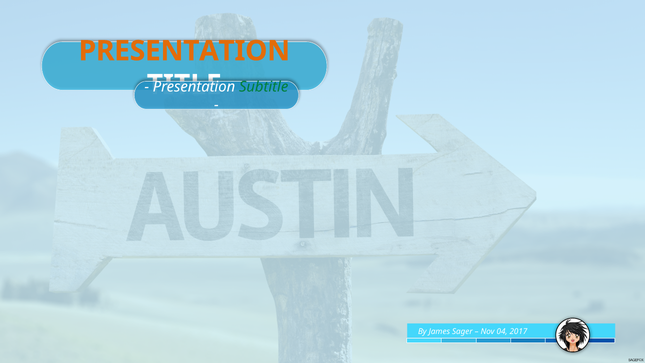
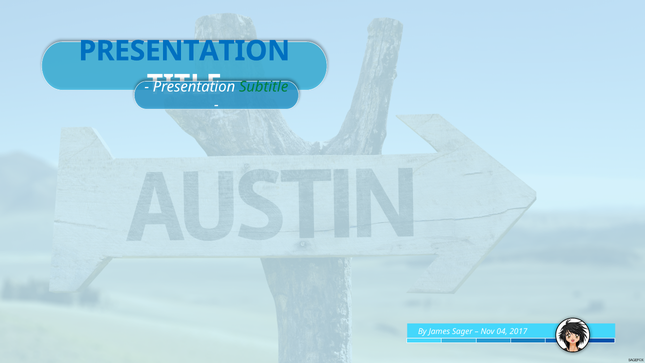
PRESENTATION at (184, 51) colour: orange -> blue
